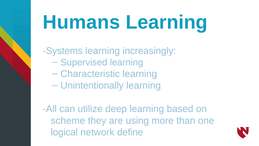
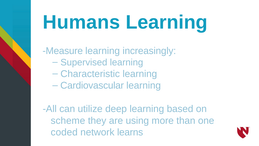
Systems: Systems -> Measure
Unintentionally: Unintentionally -> Cardiovascular
logical: logical -> coded
define: define -> learns
